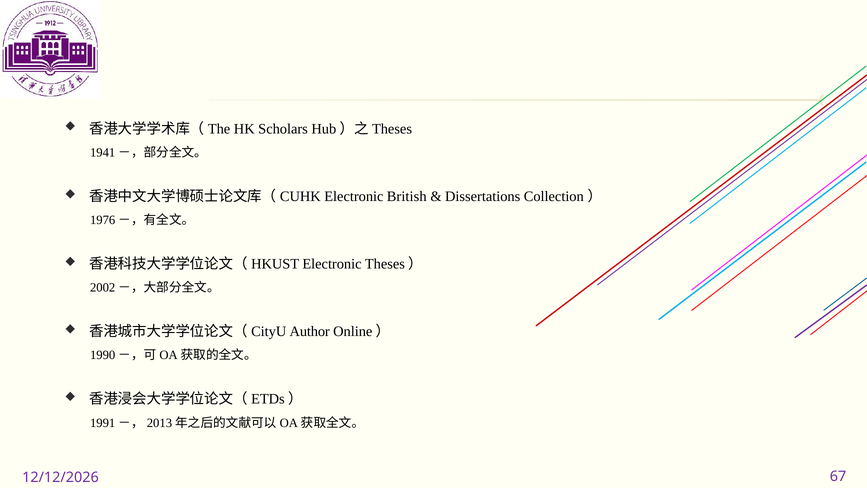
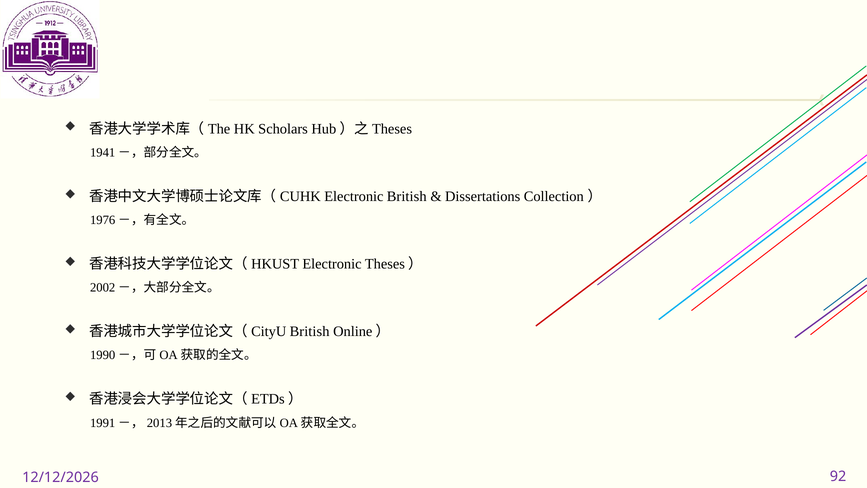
Author at (310, 331): Author -> British
67: 67 -> 92
